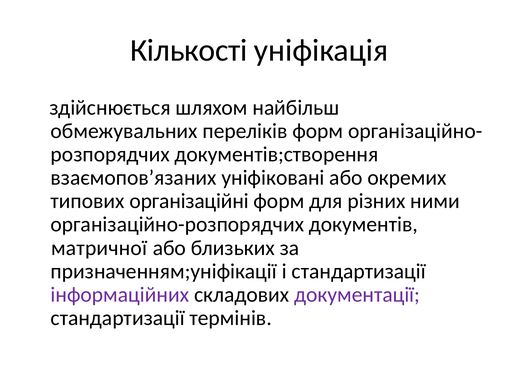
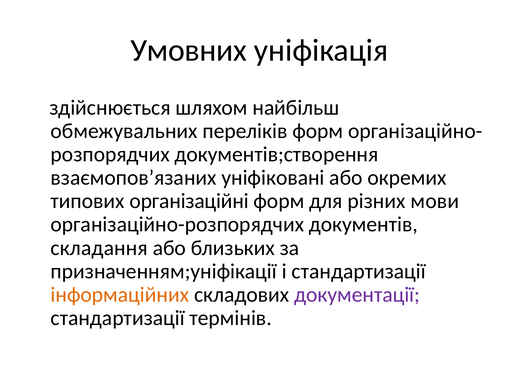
Кількості: Кількості -> Умовних
ними: ними -> мови
матричної: матричної -> складання
інформаційних colour: purple -> orange
